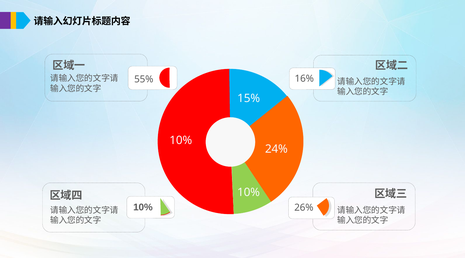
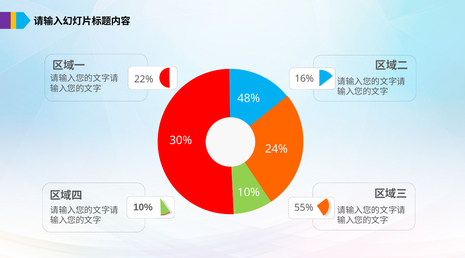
55%: 55% -> 22%
15%: 15% -> 48%
10% at (181, 141): 10% -> 30%
26%: 26% -> 55%
